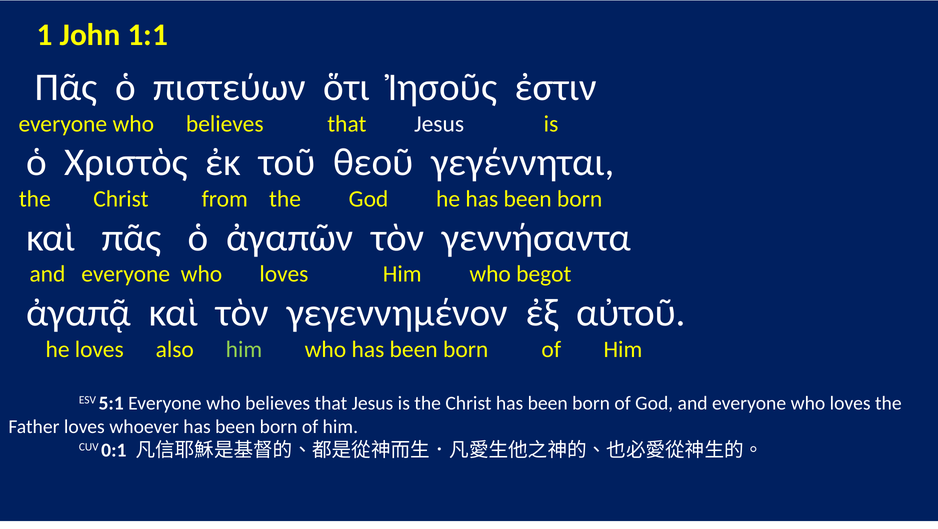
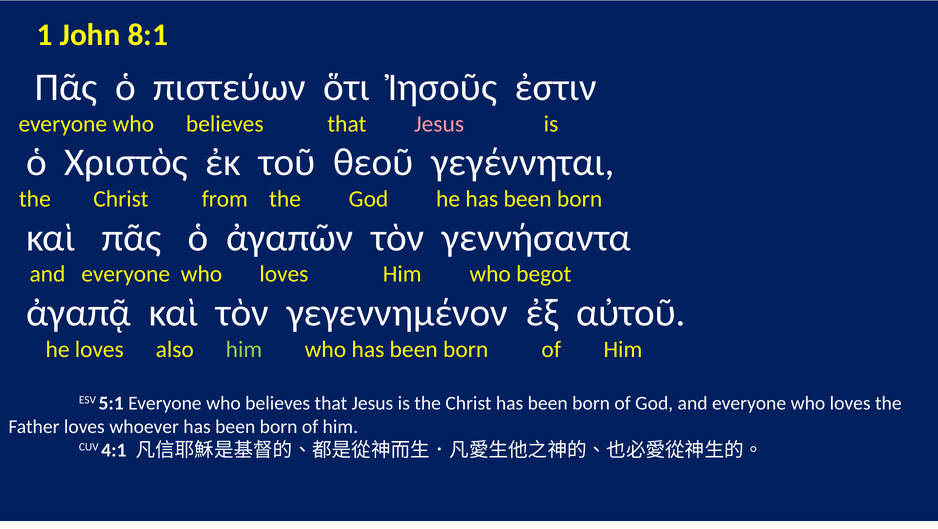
1:1: 1:1 -> 8:1
Jesus at (439, 124) colour: white -> pink
0:1: 0:1 -> 4:1
